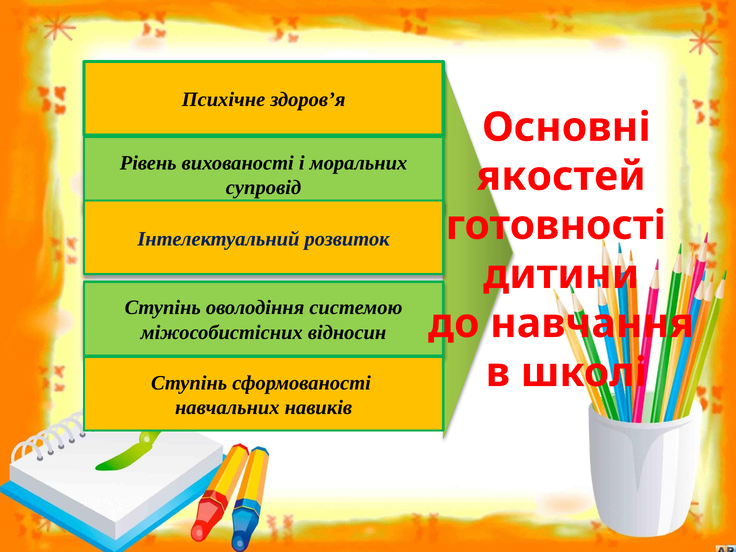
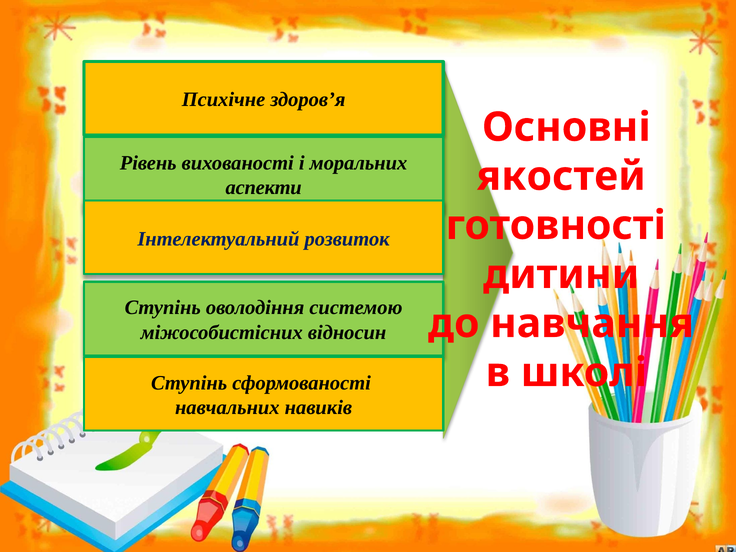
супровід: супровід -> аспекти
